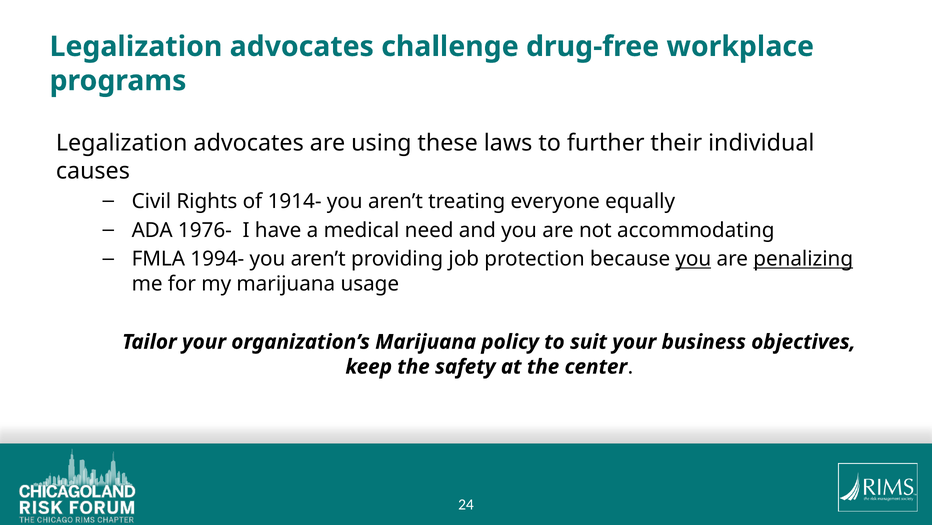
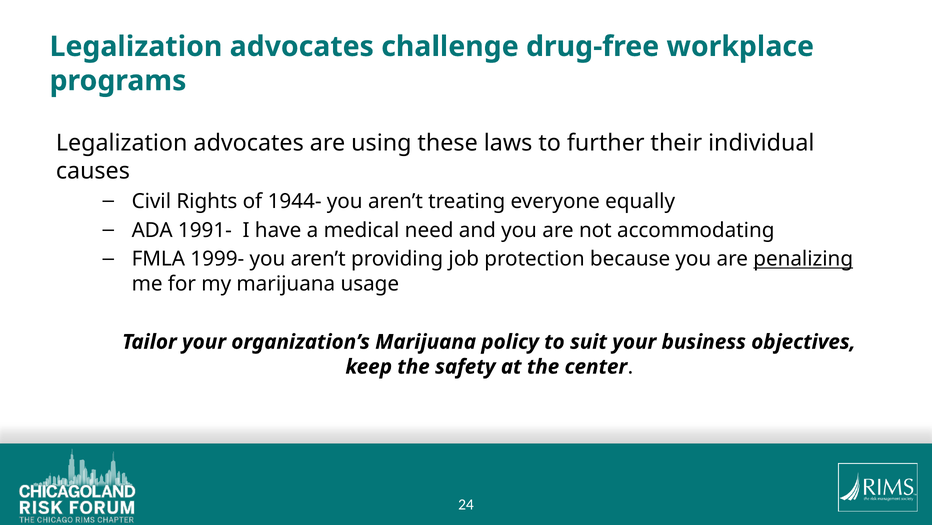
1914-: 1914- -> 1944-
1976-: 1976- -> 1991-
1994-: 1994- -> 1999-
you at (693, 259) underline: present -> none
